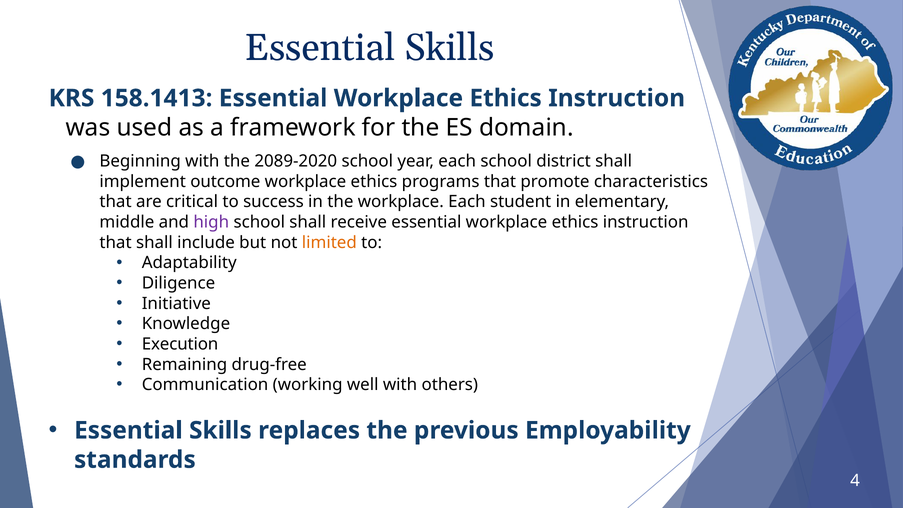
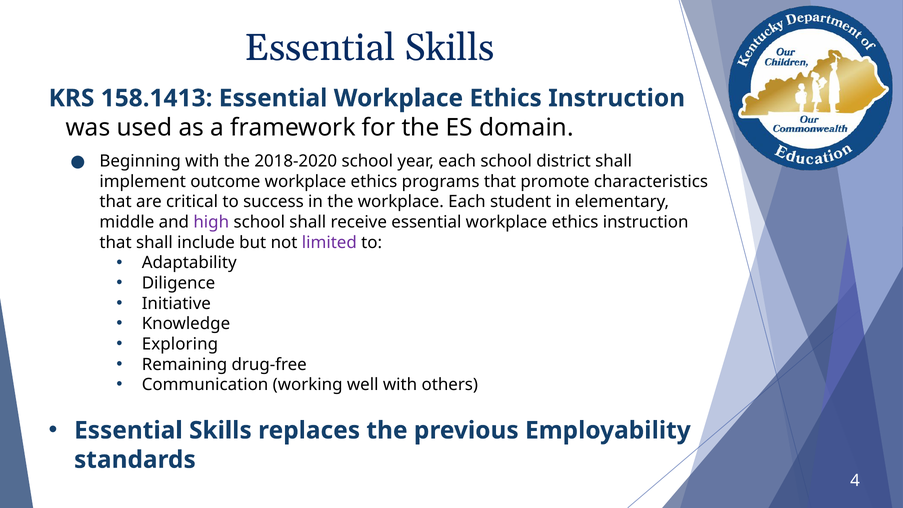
2089-2020: 2089-2020 -> 2018-2020
limited colour: orange -> purple
Execution: Execution -> Exploring
